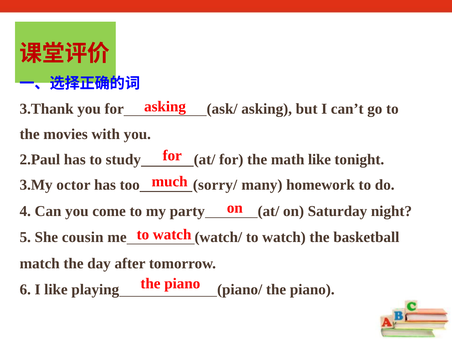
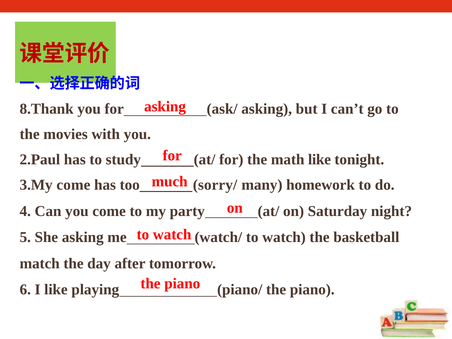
3.Thank: 3.Thank -> 8.Thank
3.My octor: octor -> come
She cousin: cousin -> asking
